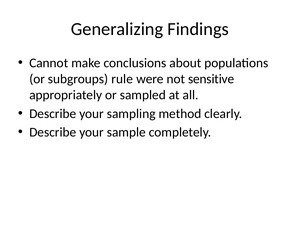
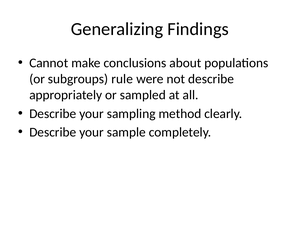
not sensitive: sensitive -> describe
